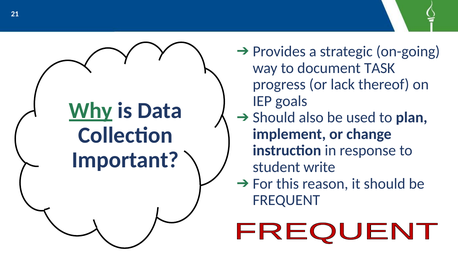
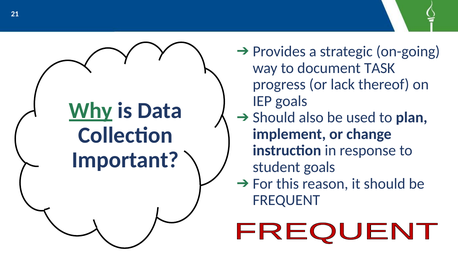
student write: write -> goals
